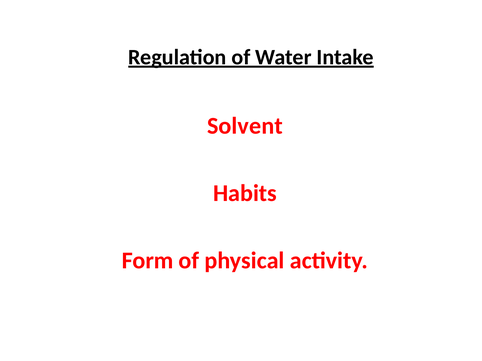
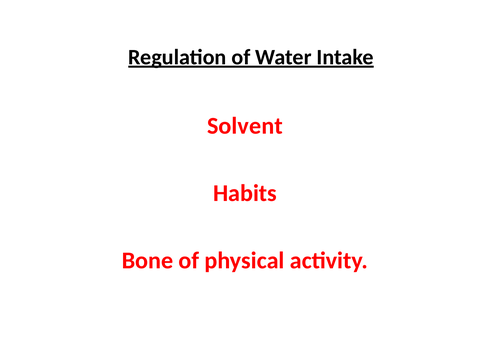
Form: Form -> Bone
